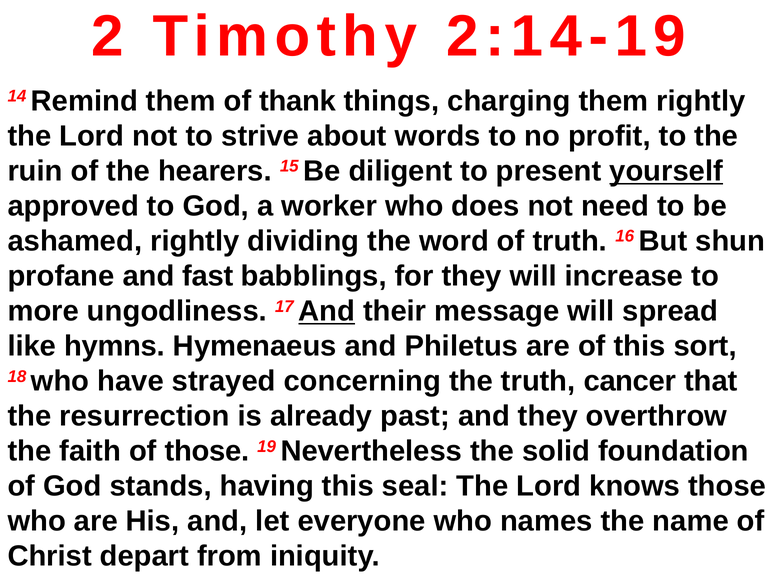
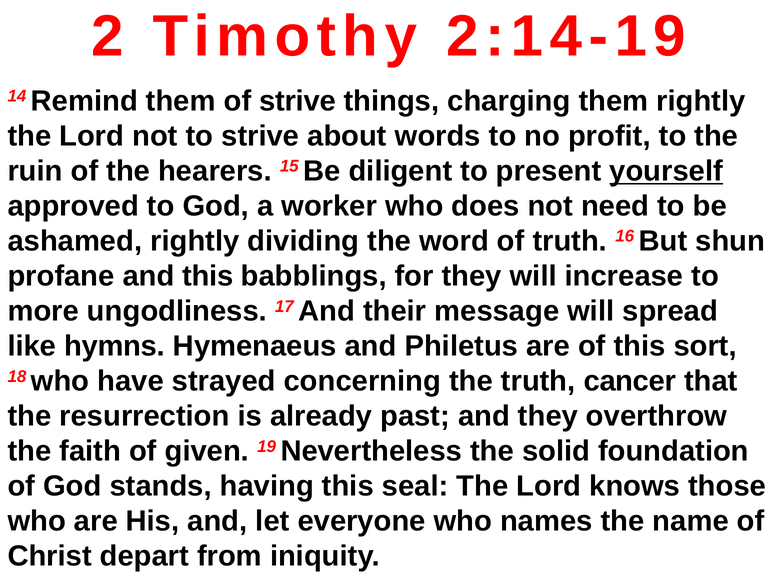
of thank: thank -> strive
and fast: fast -> this
And at (327, 311) underline: present -> none
of those: those -> given
